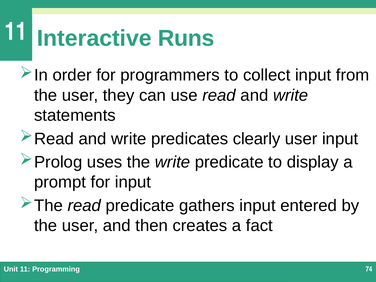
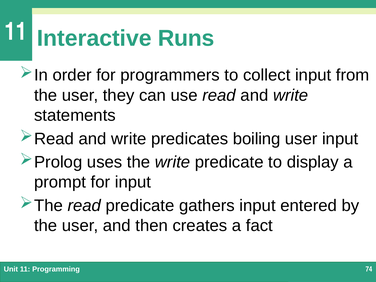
clearly: clearly -> boiling
